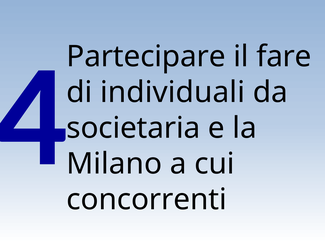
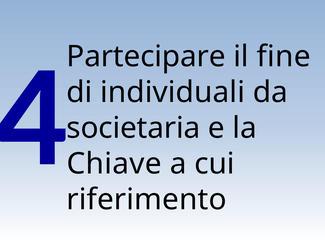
fare: fare -> fine
Milano: Milano -> Chiave
concorrenti: concorrenti -> riferimento
